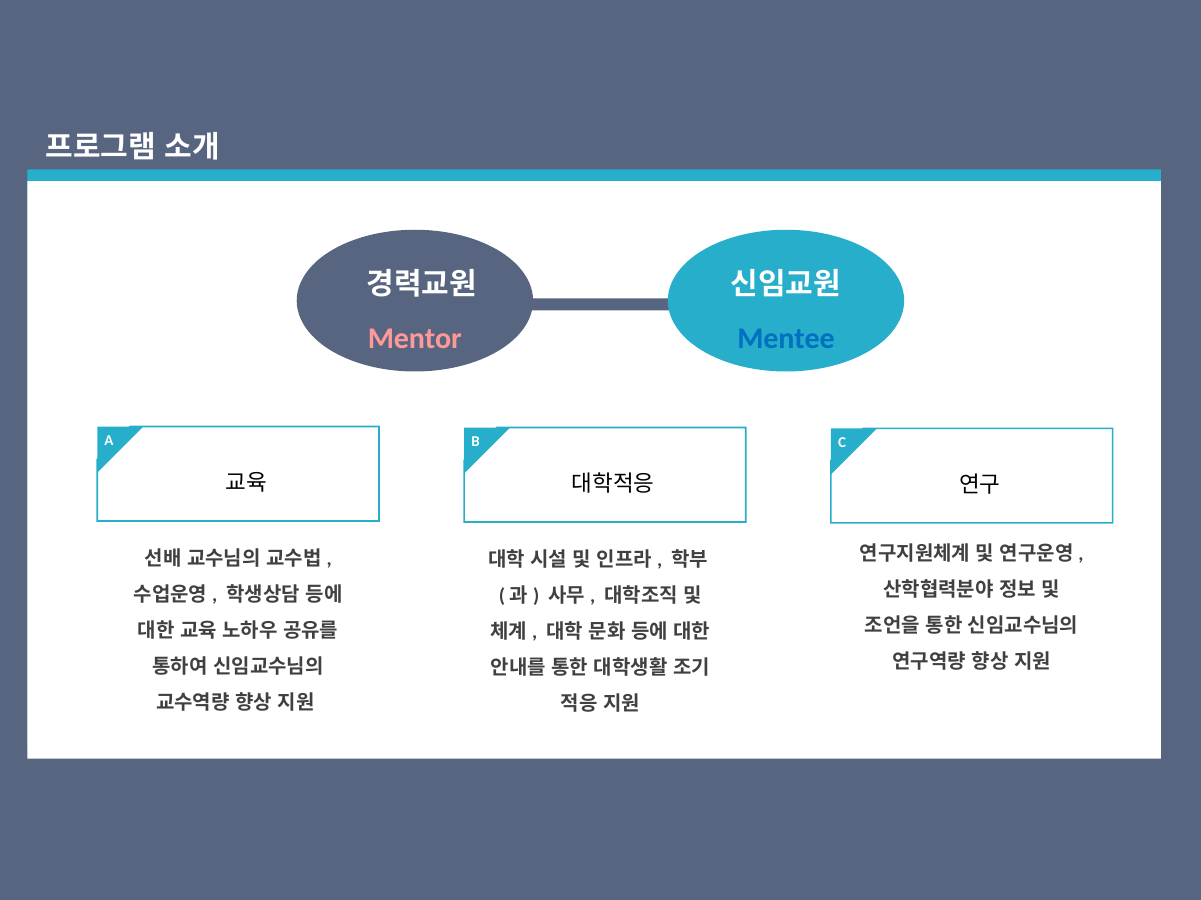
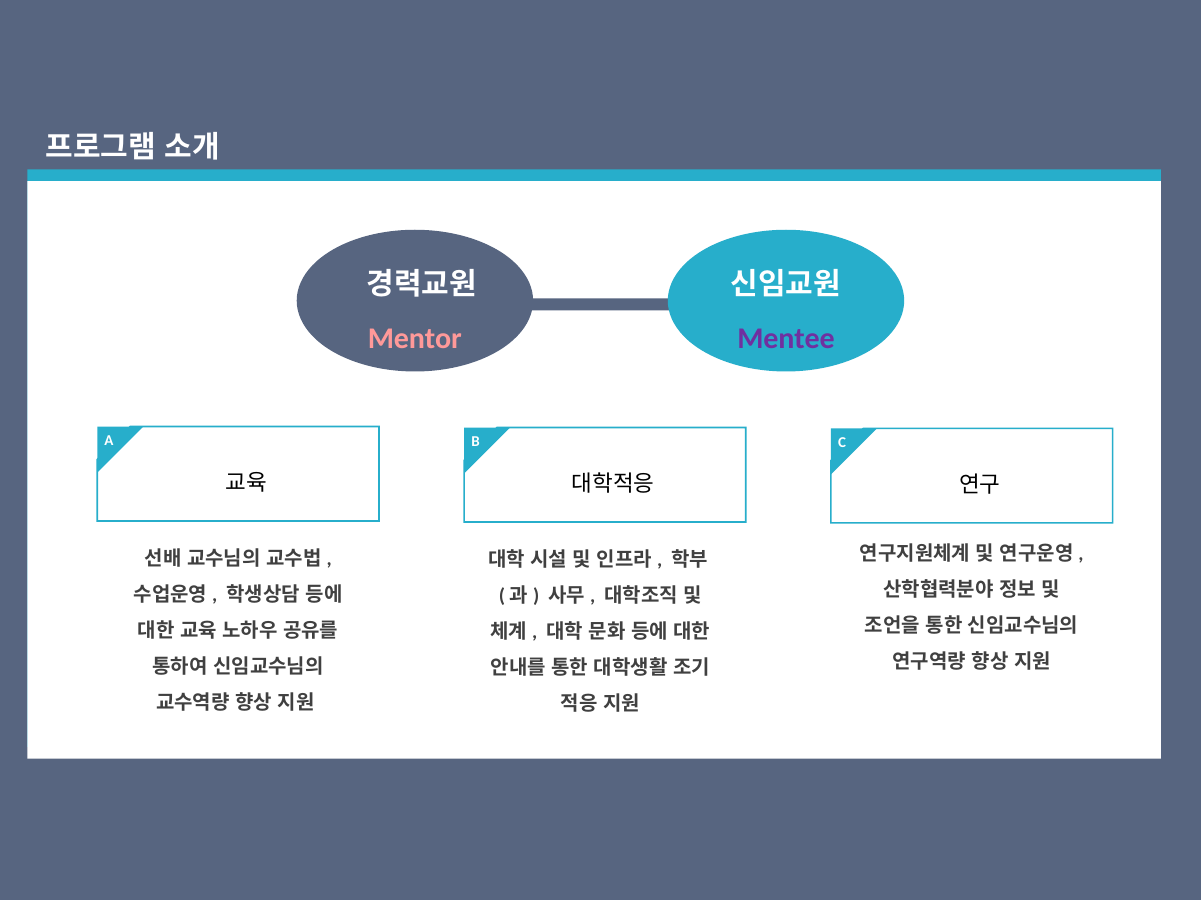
Mentee colour: blue -> purple
